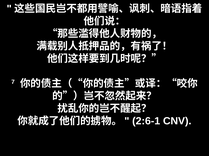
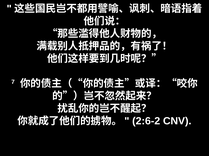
2:6-1: 2:6-1 -> 2:6-2
